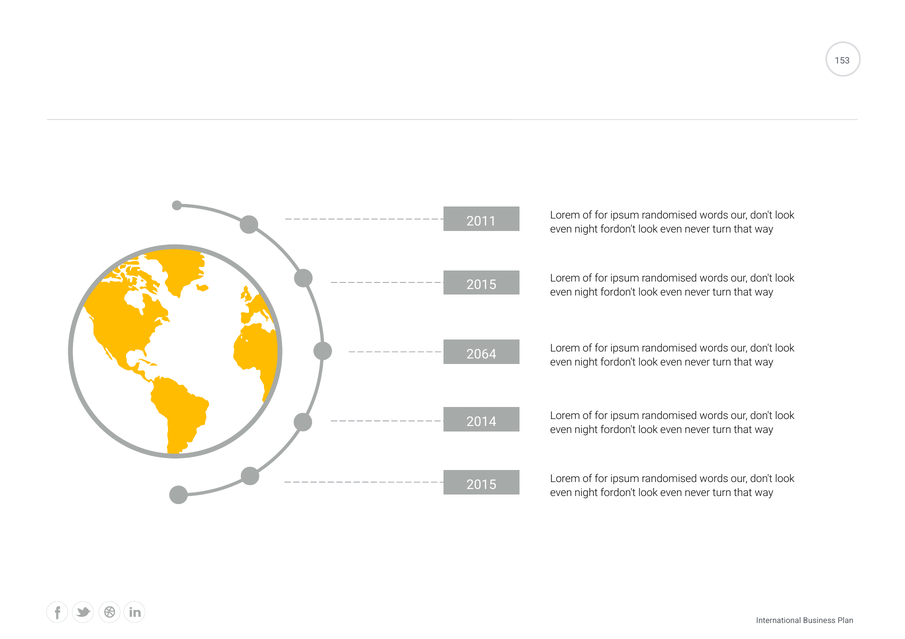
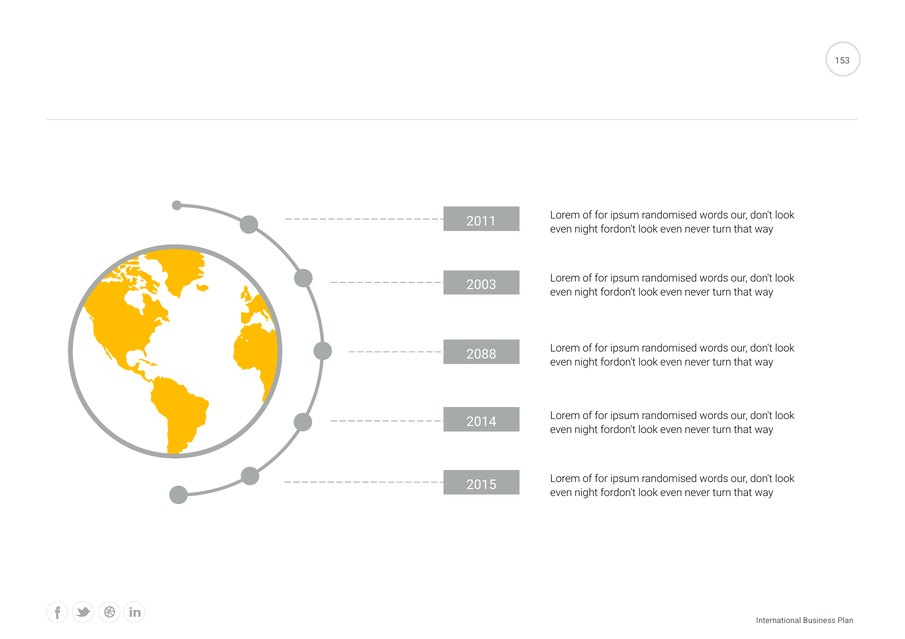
2015 at (481, 285): 2015 -> 2003
2064: 2064 -> 2088
